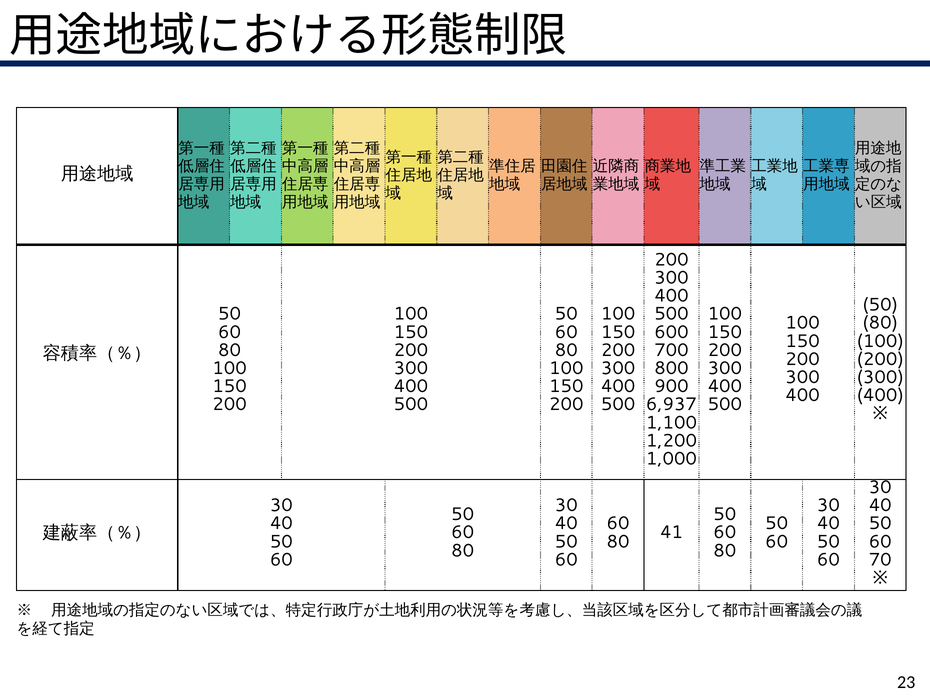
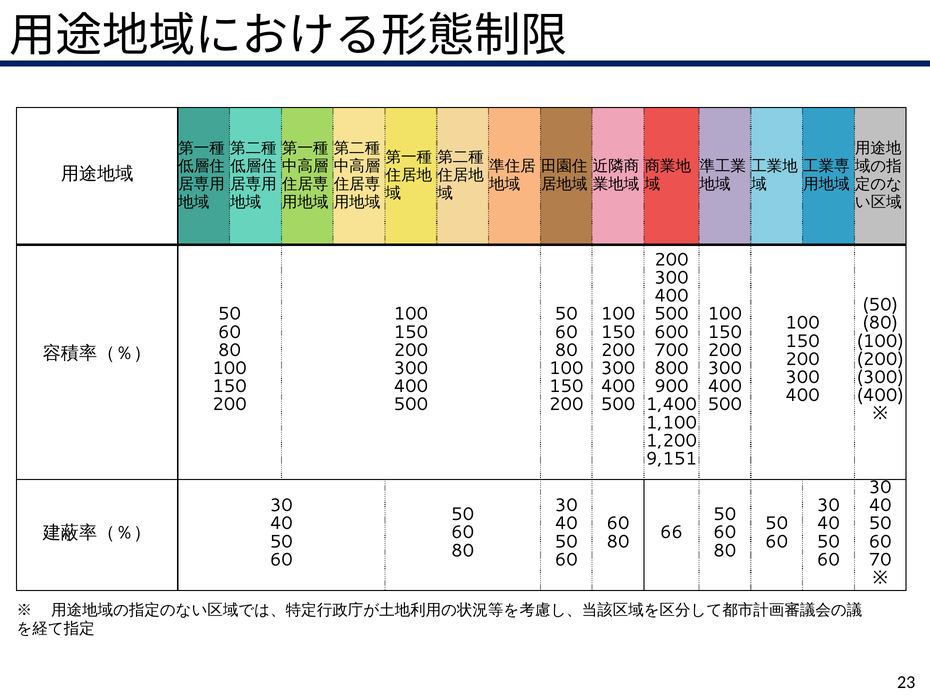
6,937: 6,937 -> 1,400
1,000: 1,000 -> 9,151
41: 41 -> 66
